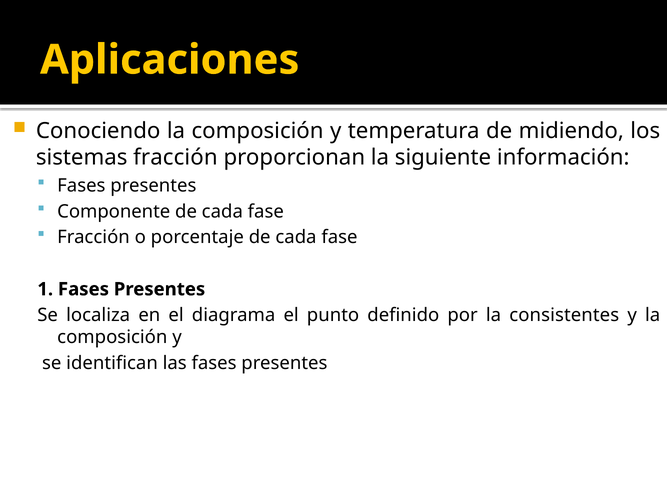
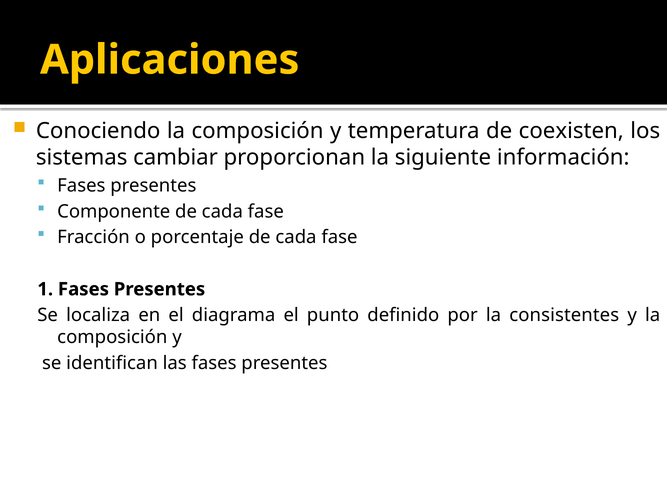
midiendo: midiendo -> coexisten
sistemas fracción: fracción -> cambiar
